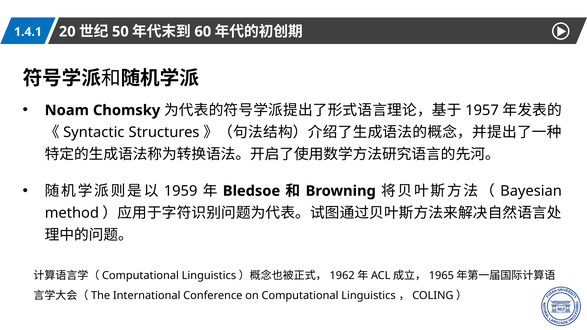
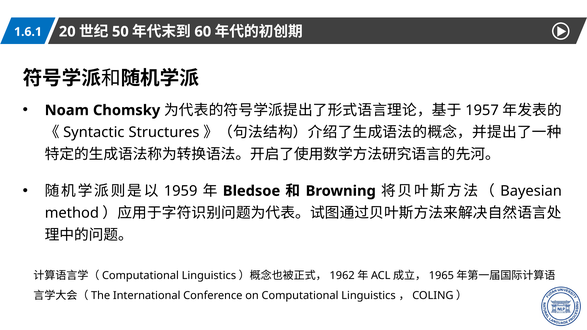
1.4.1: 1.4.1 -> 1.6.1
